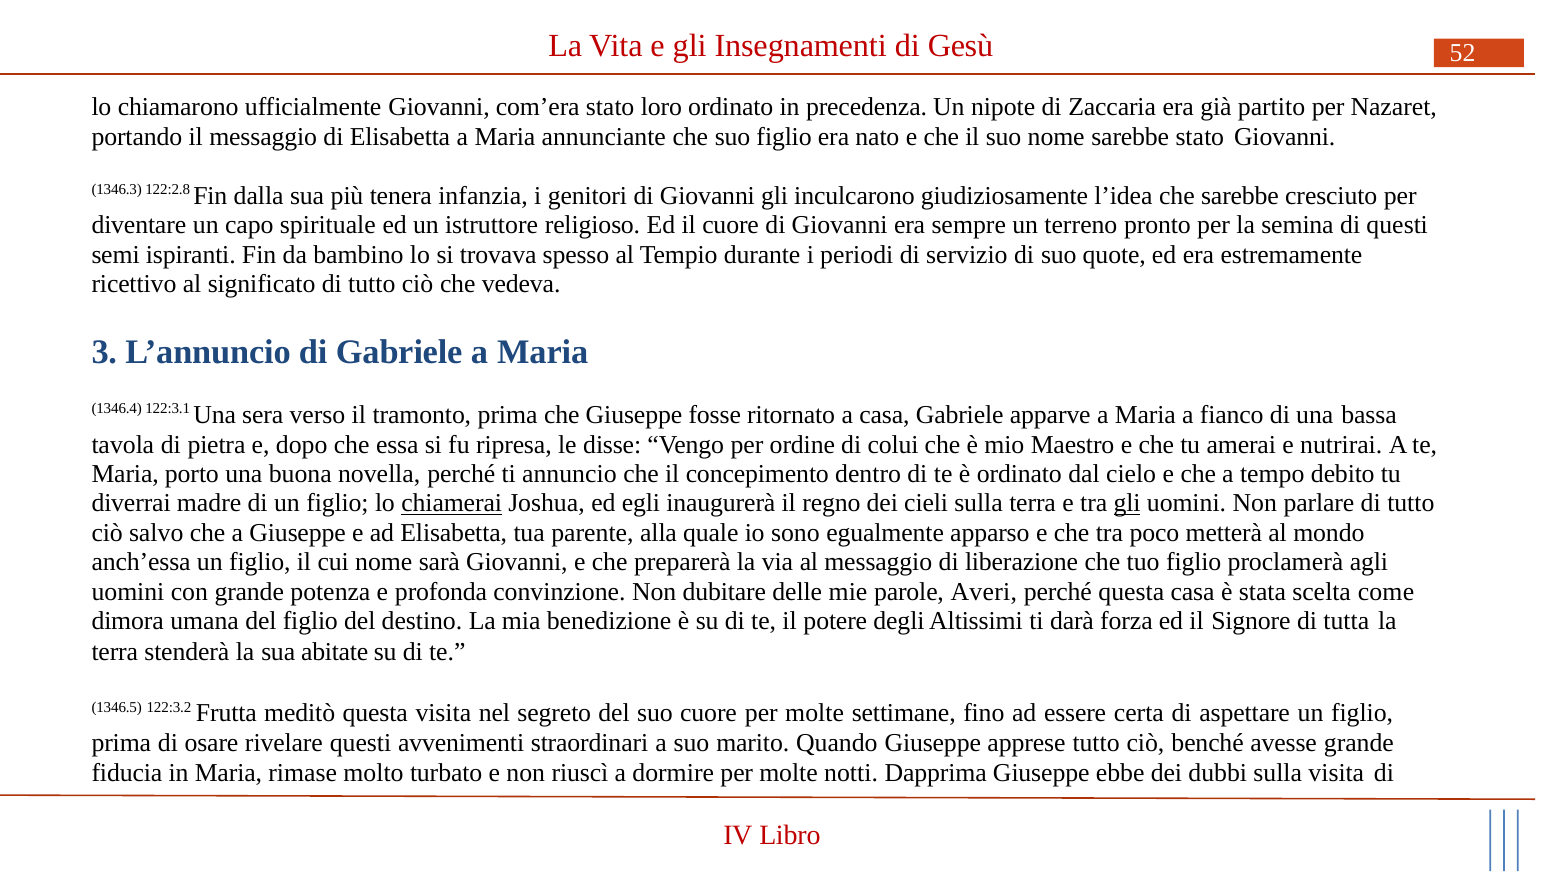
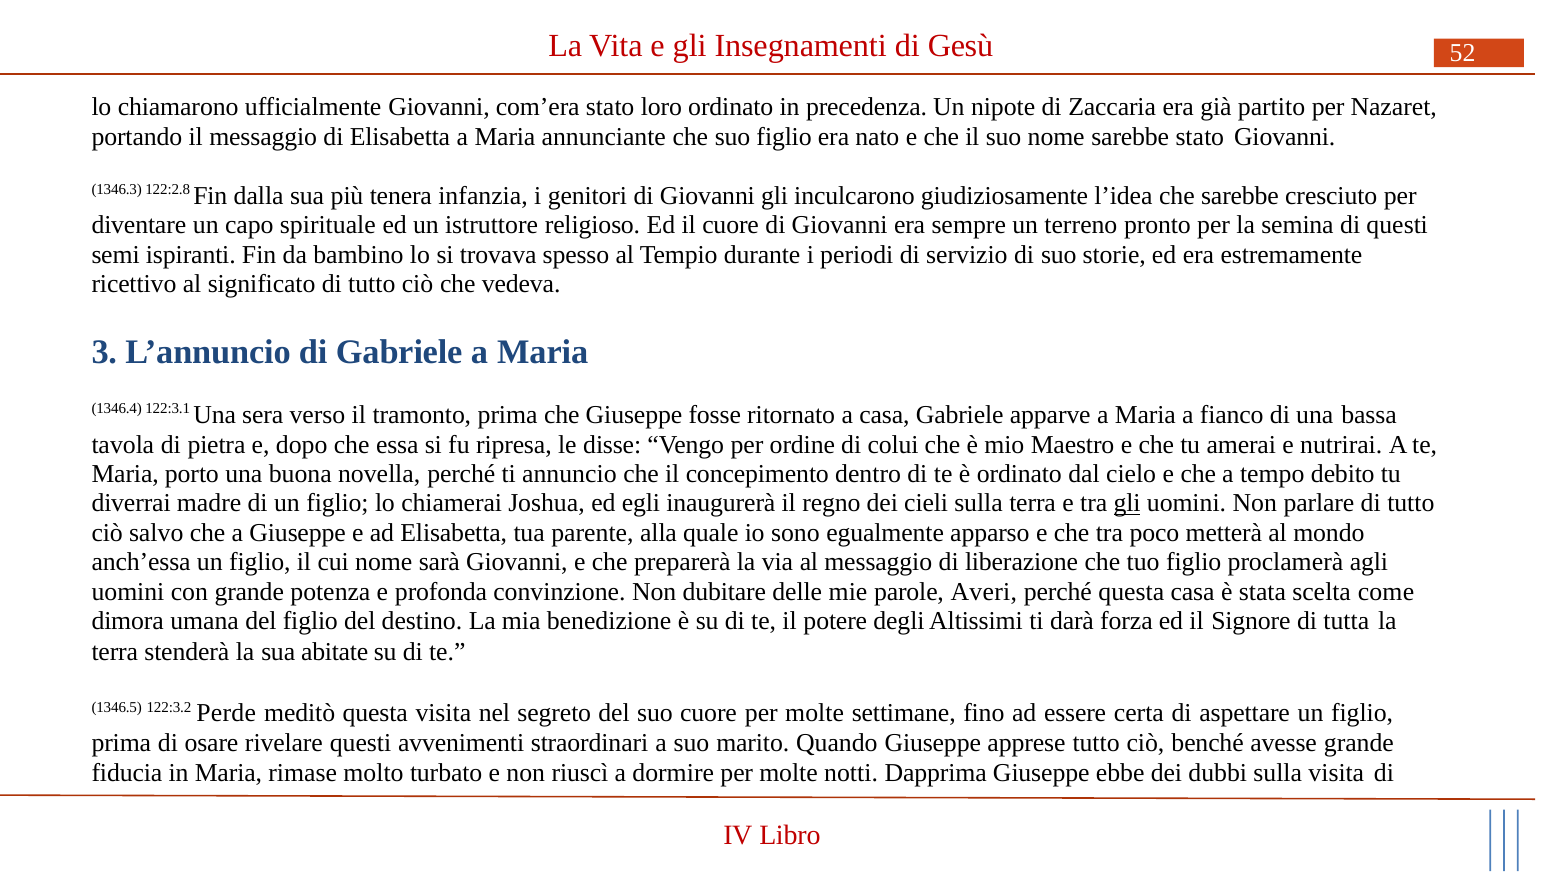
quote: quote -> storie
chiamerai underline: present -> none
Frutta: Frutta -> Perde
